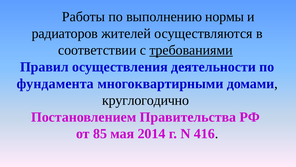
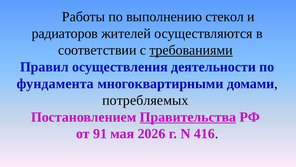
нормы: нормы -> стекол
круглогодично: круглогодично -> потребляемых
Правительства underline: none -> present
85: 85 -> 91
2014: 2014 -> 2026
